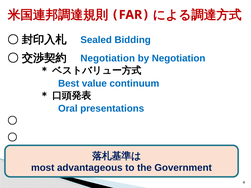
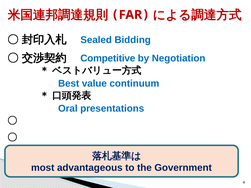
Negotiation at (108, 58): Negotiation -> Competitive
